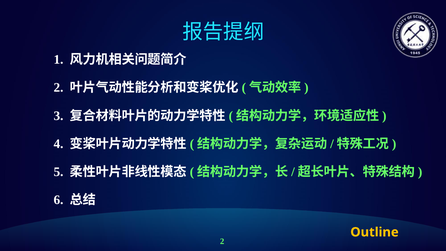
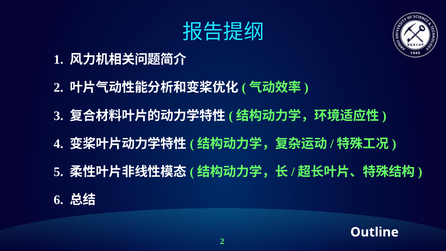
Outline colour: yellow -> white
